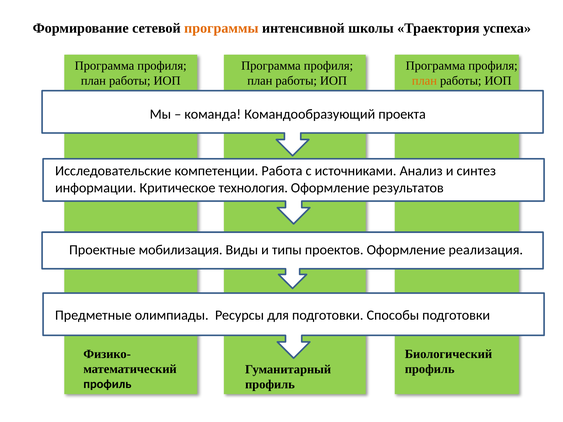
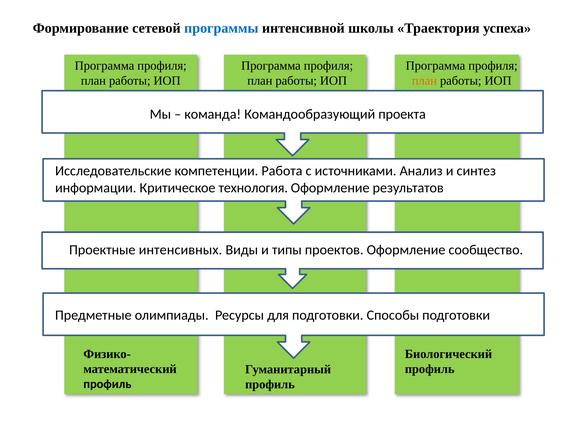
программы colour: orange -> blue
мобилизация: мобилизация -> интенсивных
реализация: реализация -> сообщество
